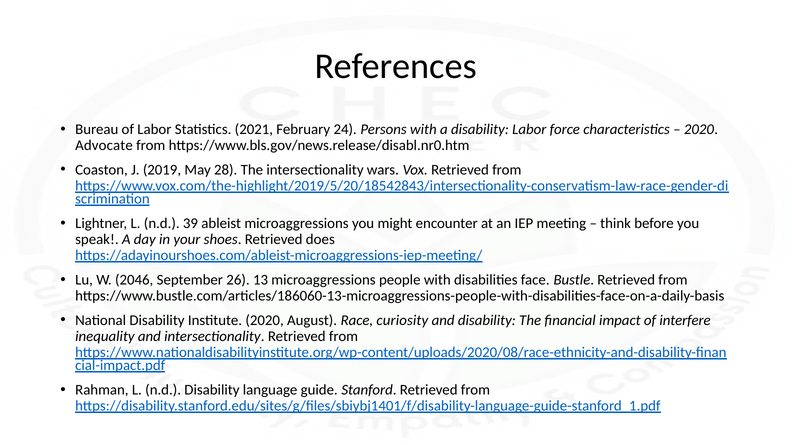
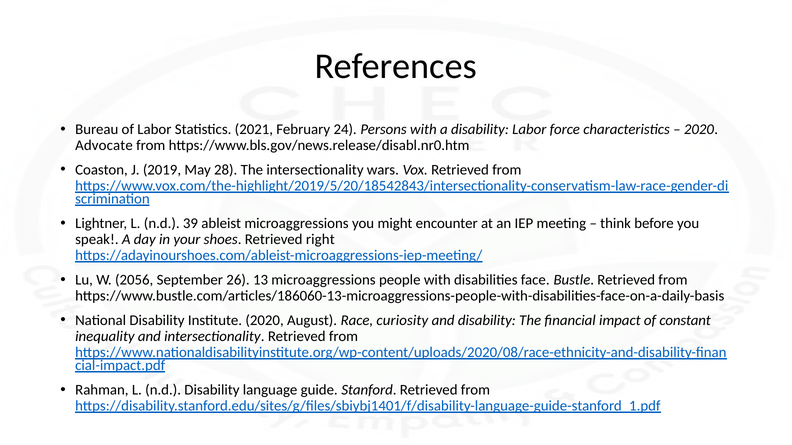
does: does -> right
2046: 2046 -> 2056
interfere: interfere -> constant
